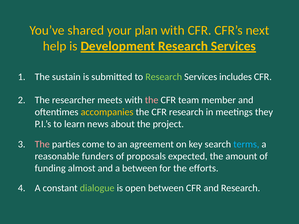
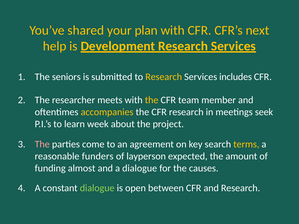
sustain: sustain -> seniors
Research at (164, 77) colour: light green -> yellow
the at (152, 100) colour: pink -> yellow
they: they -> seek
news: news -> week
terms colour: light blue -> yellow
proposals: proposals -> layperson
a between: between -> dialogue
efforts: efforts -> causes
